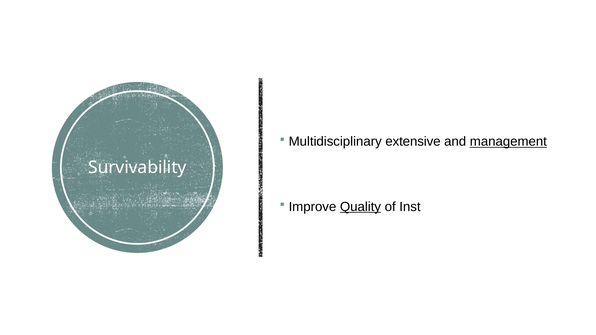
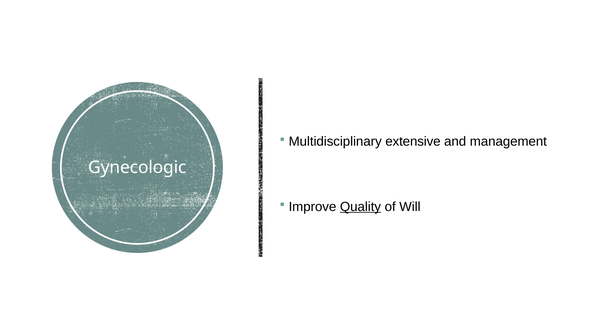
management underline: present -> none
Survivability: Survivability -> Gynecologic
Inst: Inst -> Will
